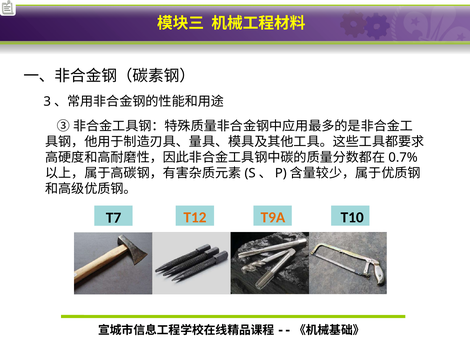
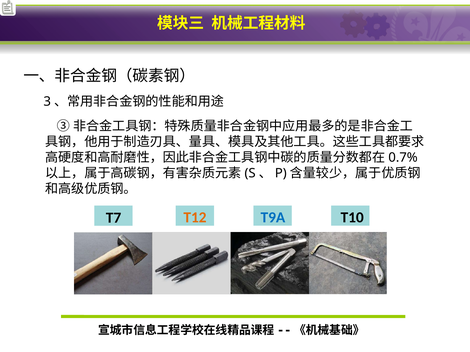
T9A colour: orange -> blue
